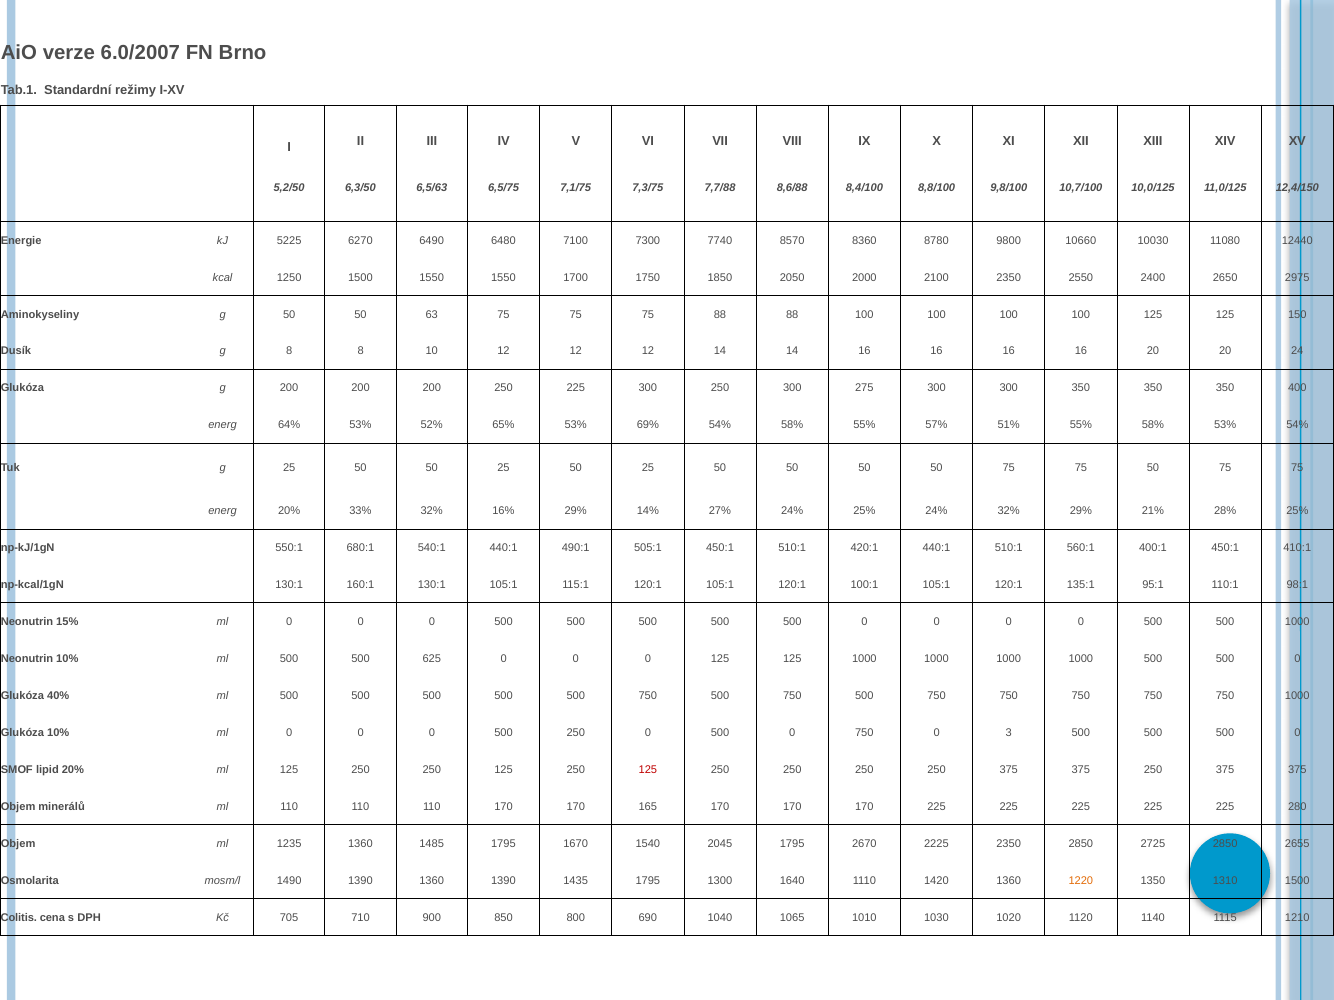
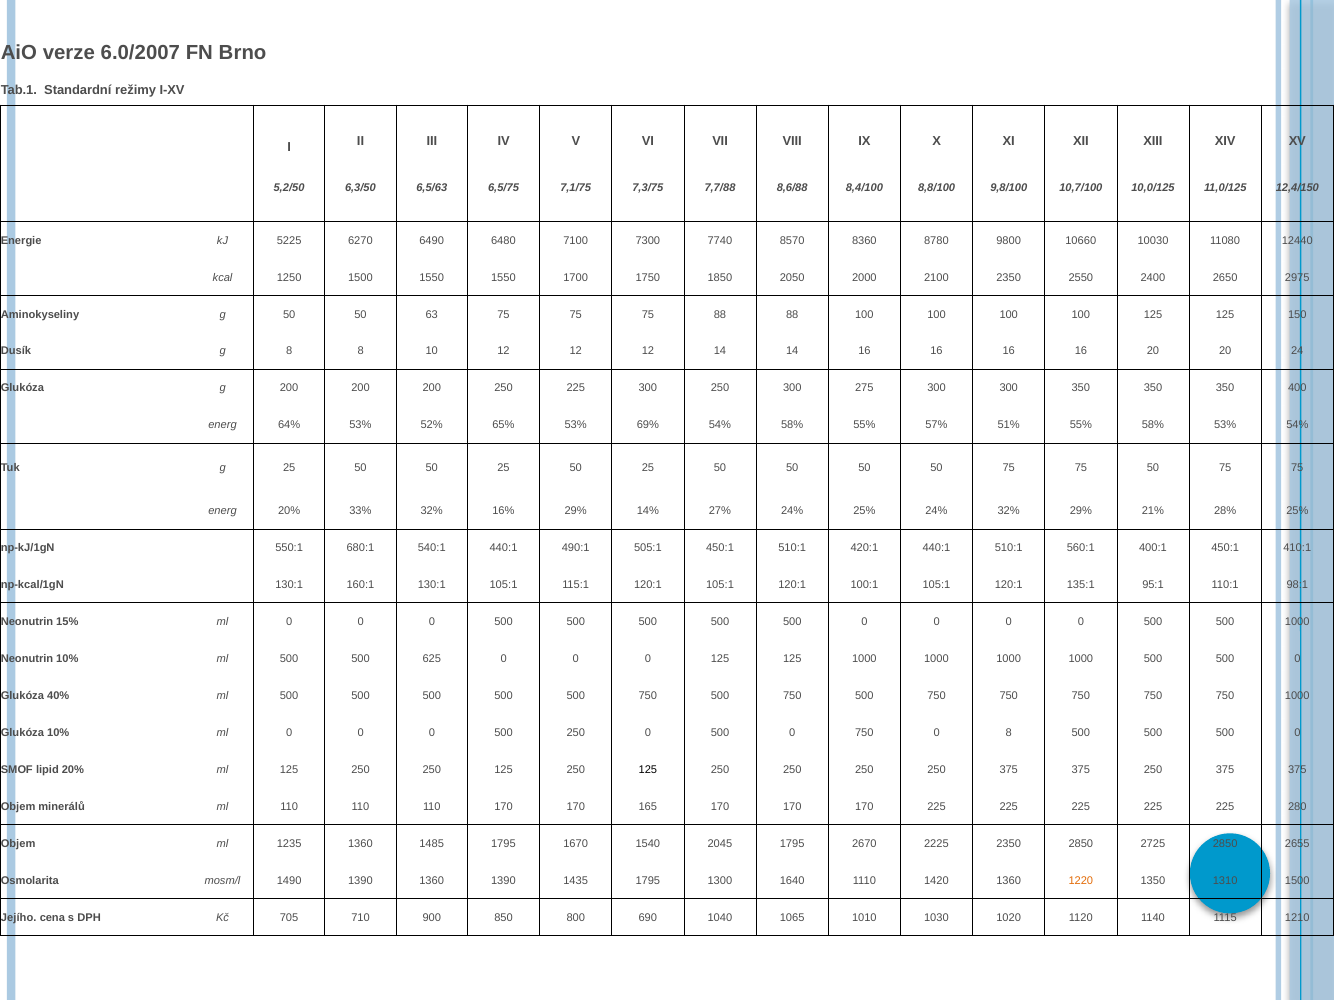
0 3: 3 -> 8
125 at (648, 770) colour: red -> black
Colitis: Colitis -> Jejího
